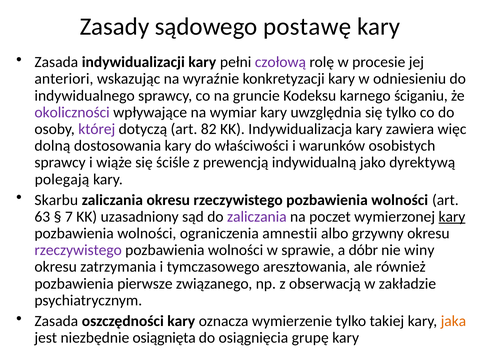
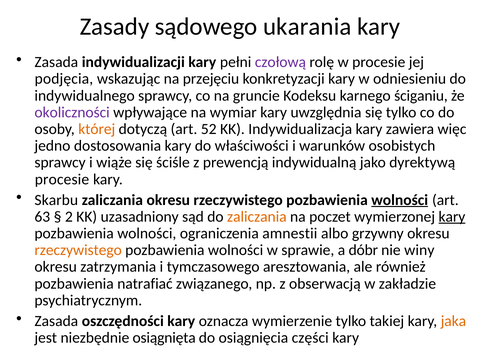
postawę: postawę -> ukarania
anteriori: anteriori -> podjęcia
wyraźnie: wyraźnie -> przejęciu
której colour: purple -> orange
82: 82 -> 52
dolną: dolną -> jedno
polegają at (62, 180): polegają -> procesie
wolności at (400, 200) underline: none -> present
7: 7 -> 2
zaliczania at (257, 217) colour: purple -> orange
rzeczywistego at (78, 250) colour: purple -> orange
pierwsze: pierwsze -> natrafiać
grupę: grupę -> części
